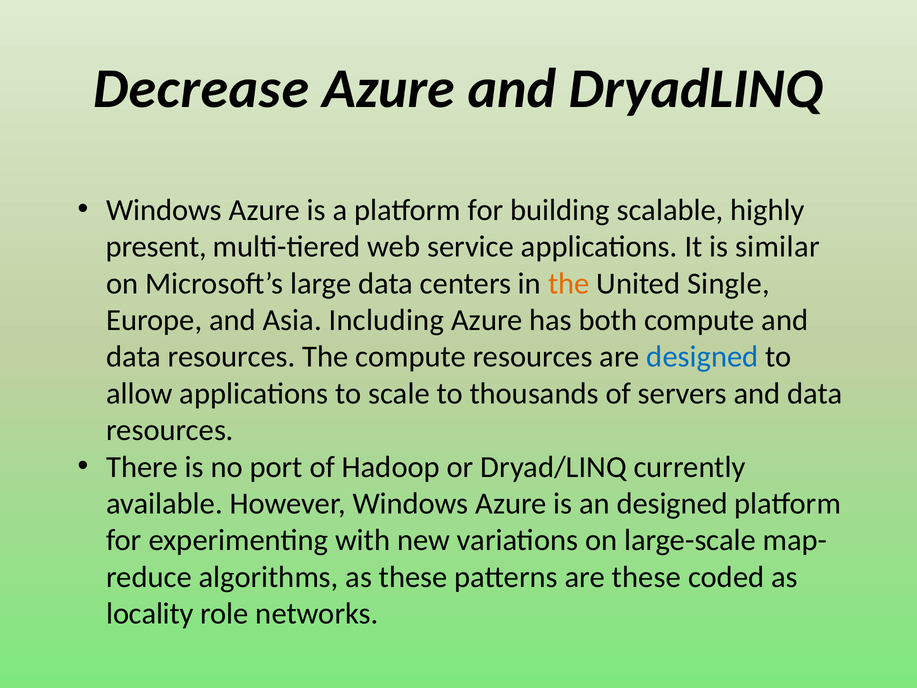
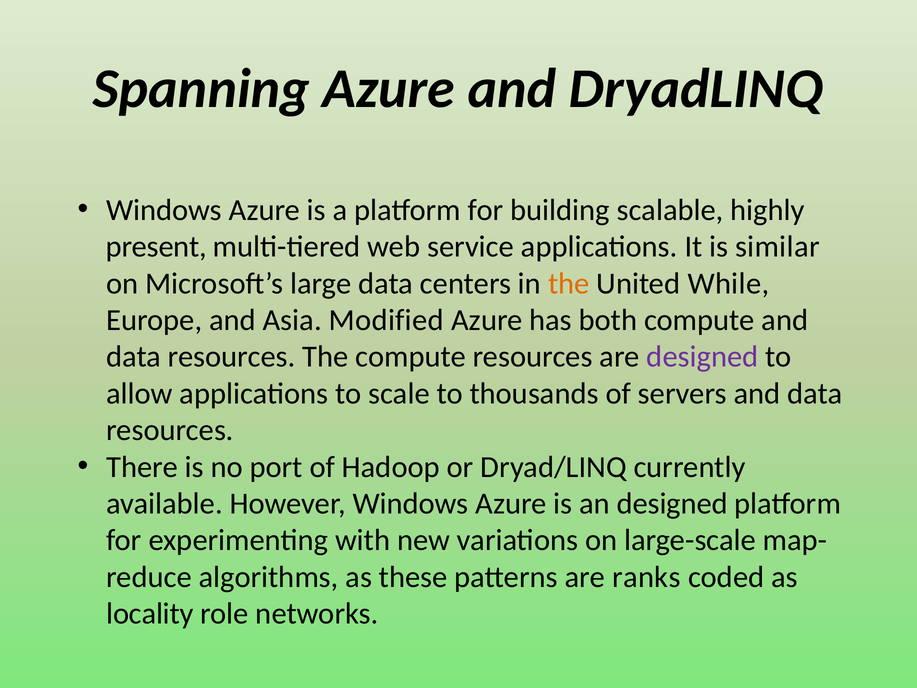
Decrease: Decrease -> Spanning
Single: Single -> While
Including: Including -> Modified
designed at (702, 357) colour: blue -> purple
are these: these -> ranks
